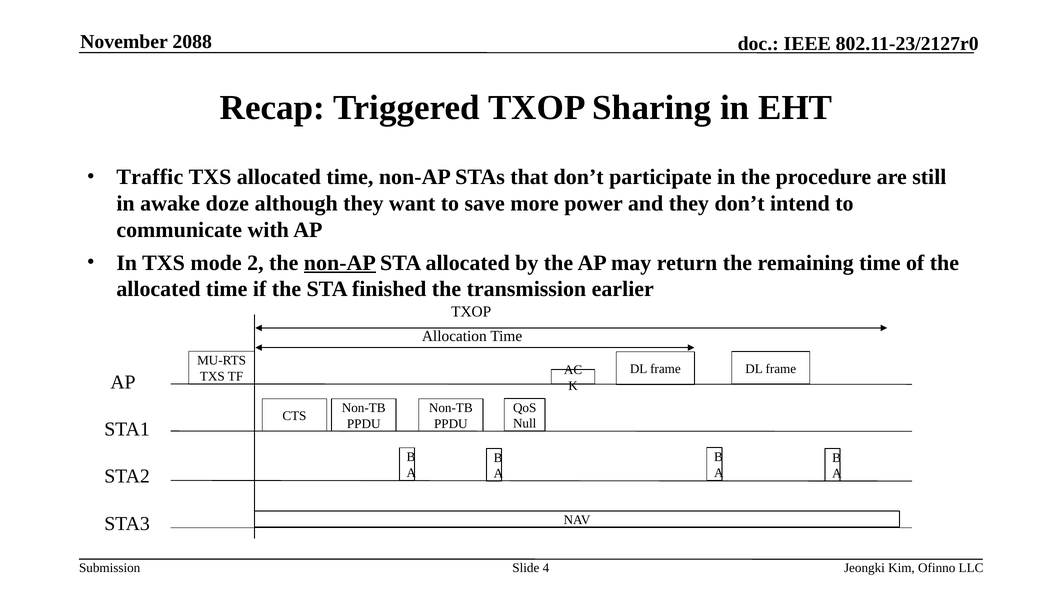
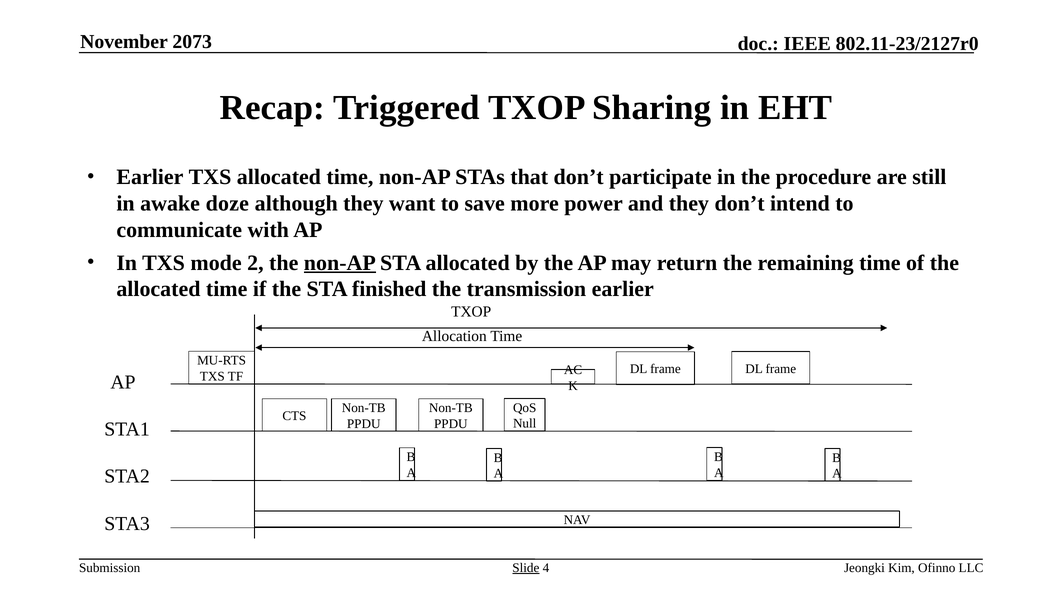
2088: 2088 -> 2073
Traffic at (150, 177): Traffic -> Earlier
Slide underline: none -> present
